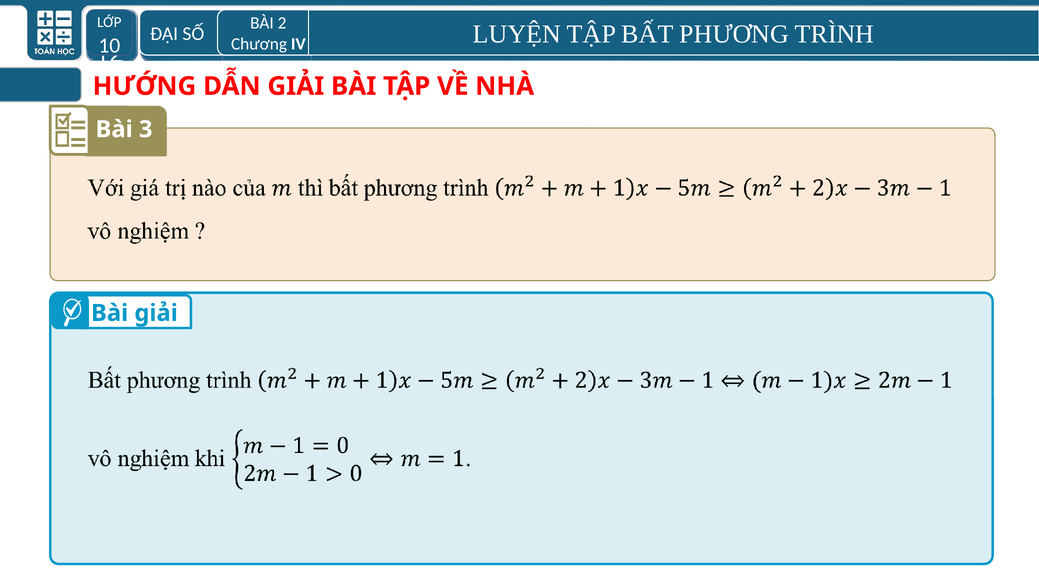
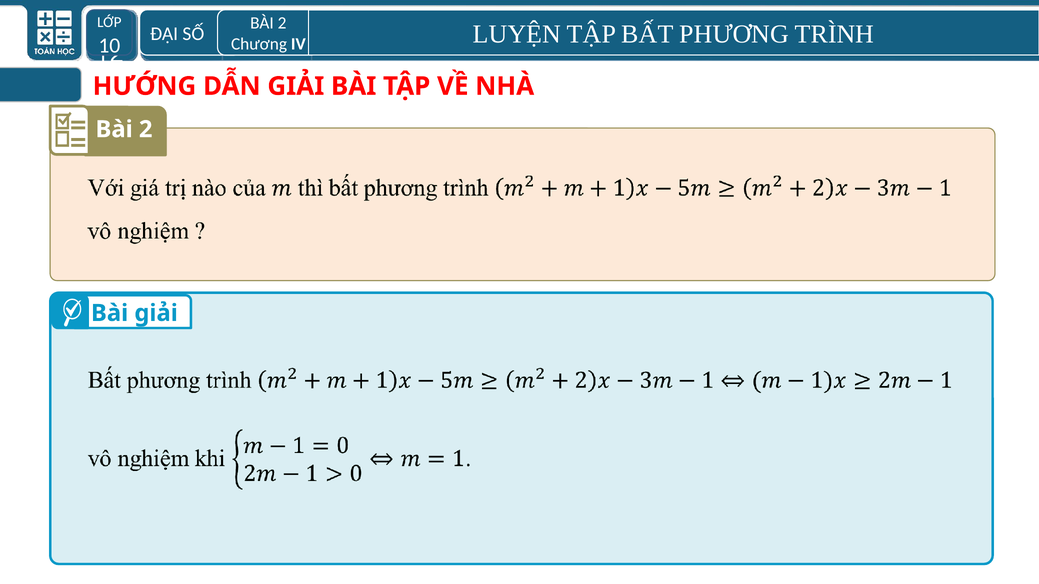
3 at (146, 129): 3 -> 2
